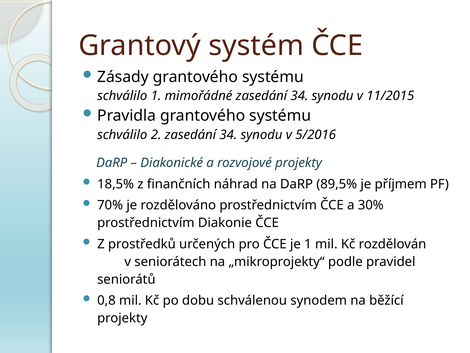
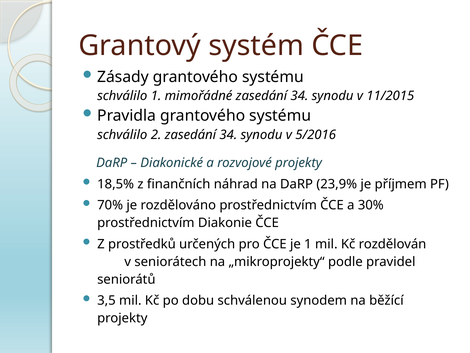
89,5%: 89,5% -> 23,9%
0,8: 0,8 -> 3,5
